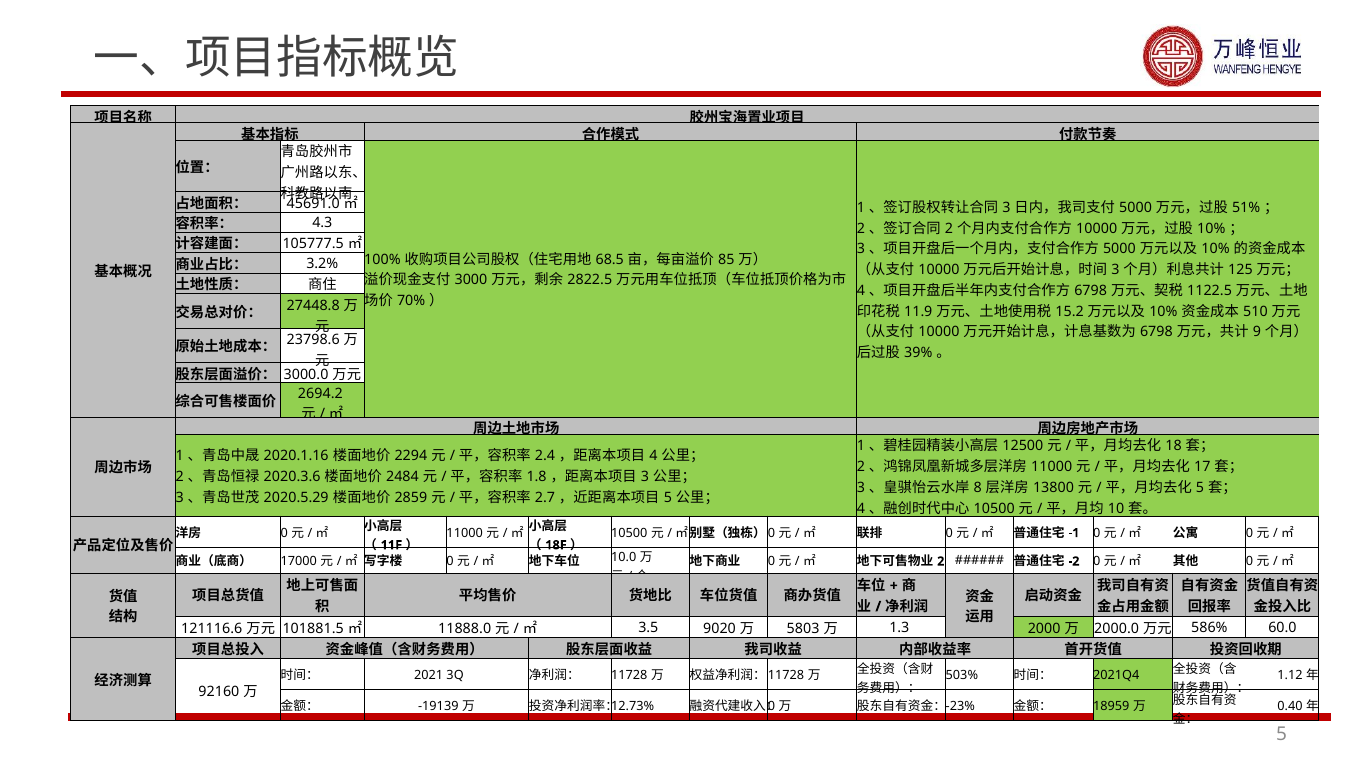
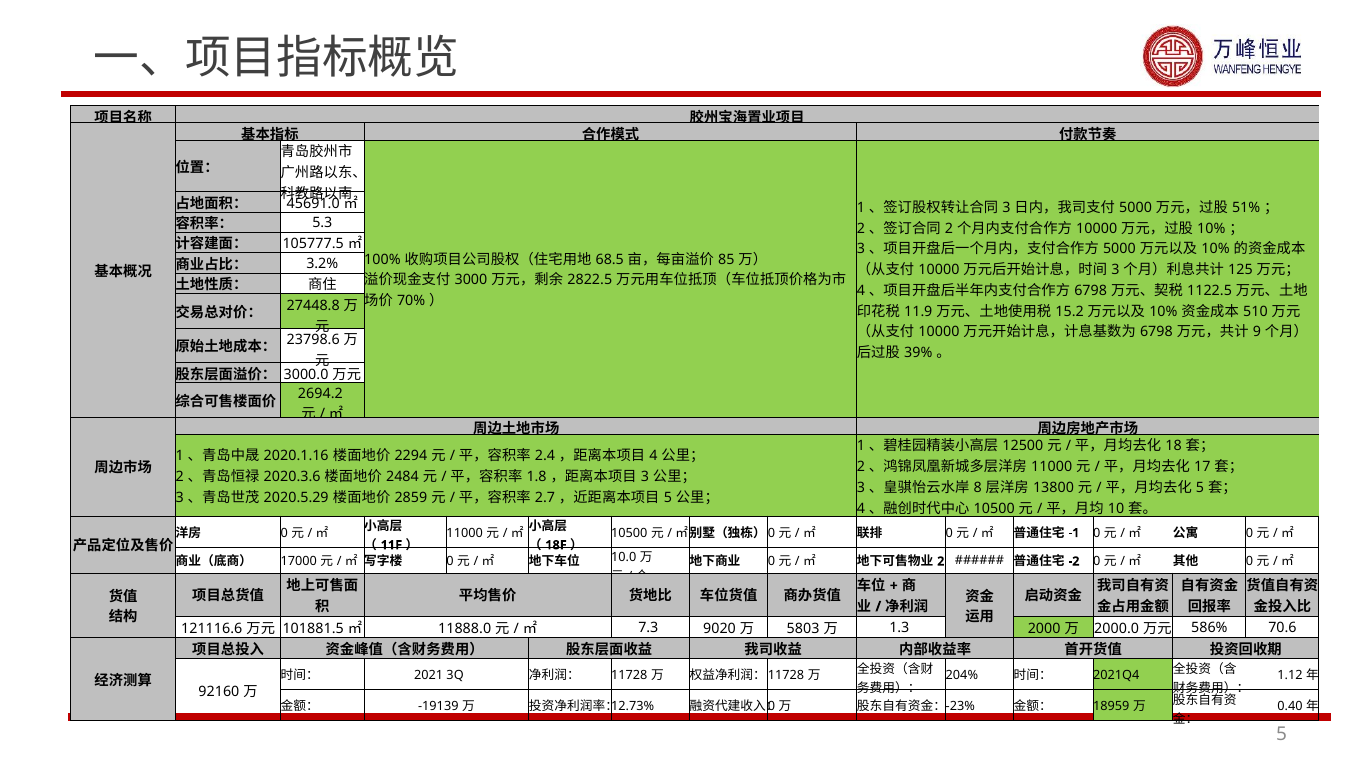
4.3: 4.3 -> 5.3
3.5: 3.5 -> 7.3
60.0: 60.0 -> 70.6
503%: 503% -> 204%
